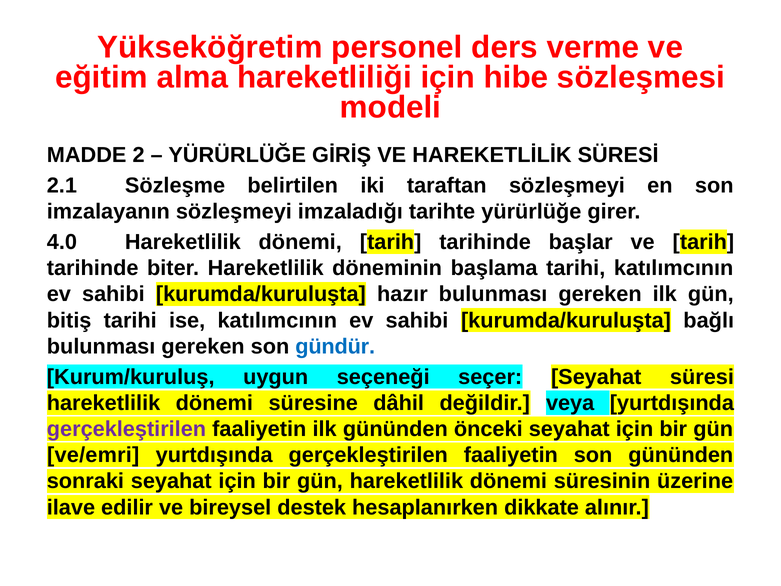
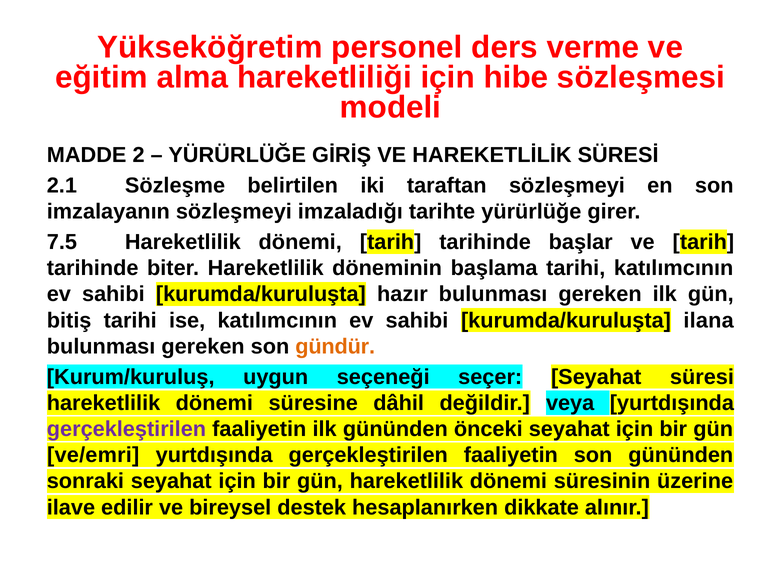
4.0: 4.0 -> 7.5
bağlı: bağlı -> ilana
gündür colour: blue -> orange
